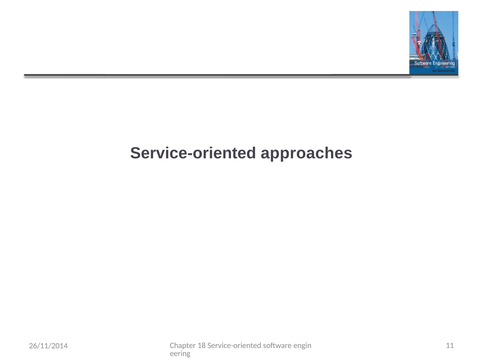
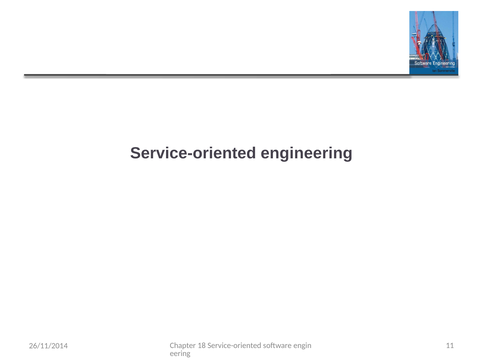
approaches: approaches -> engineering
